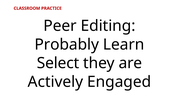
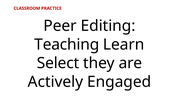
Probably: Probably -> Teaching
